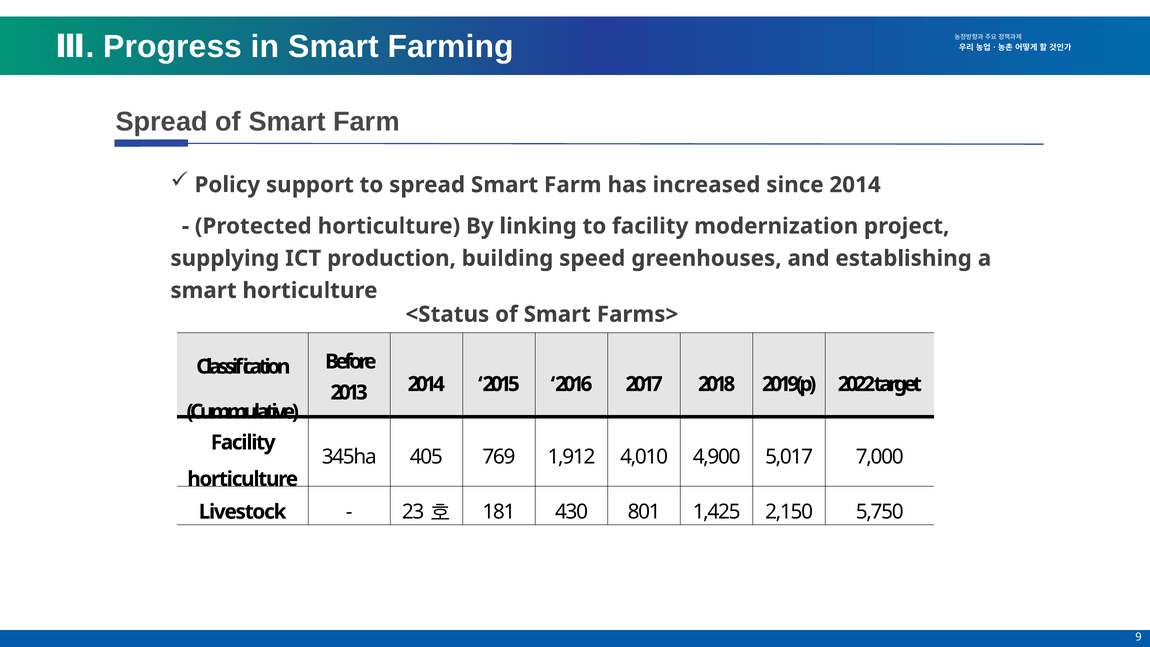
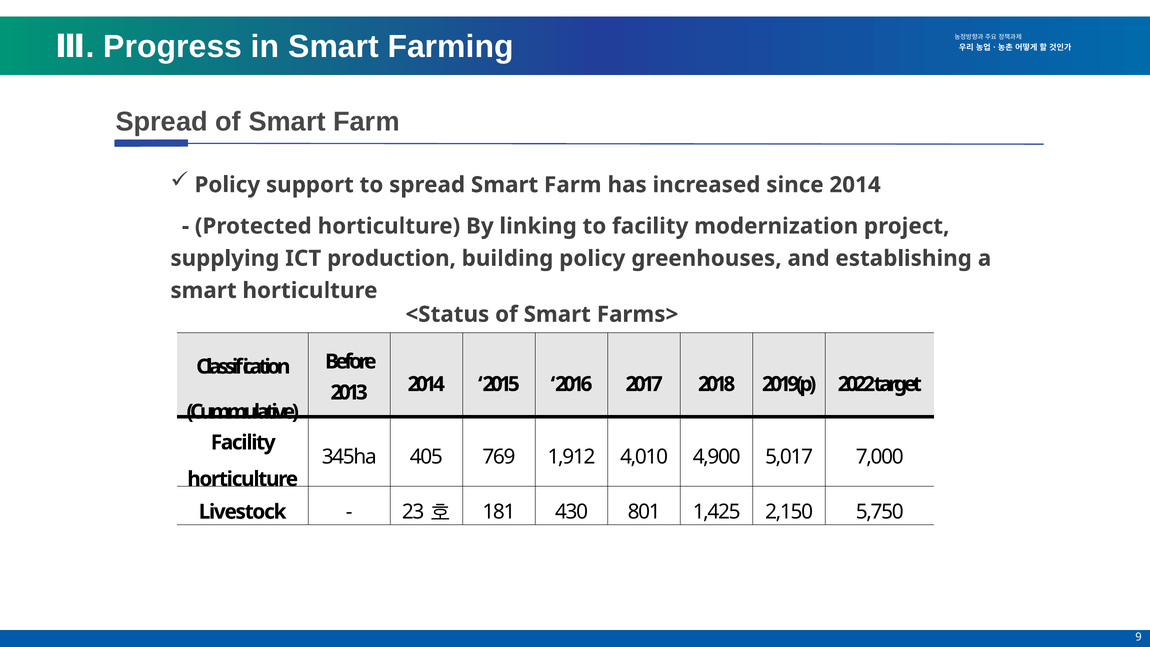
building speed: speed -> policy
